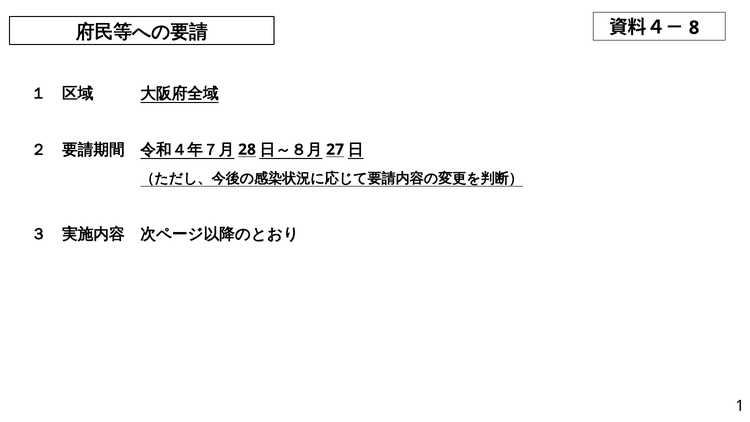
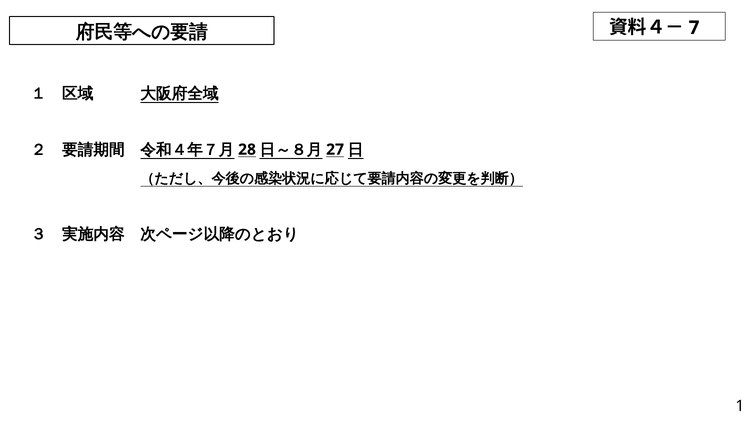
8: 8 -> 7
